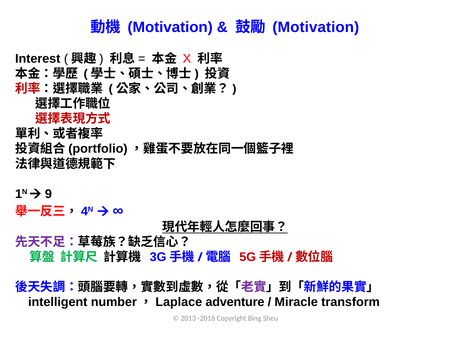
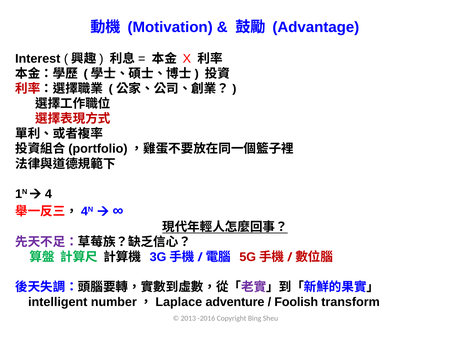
Motivation at (316, 27): Motivation -> Advantage
9: 9 -> 4
Miracle: Miracle -> Foolish
